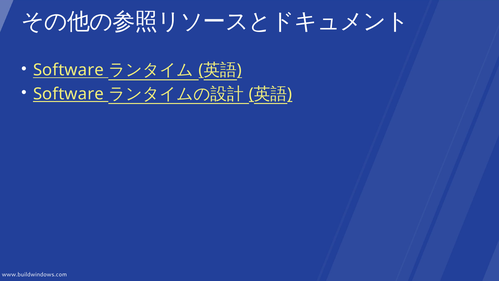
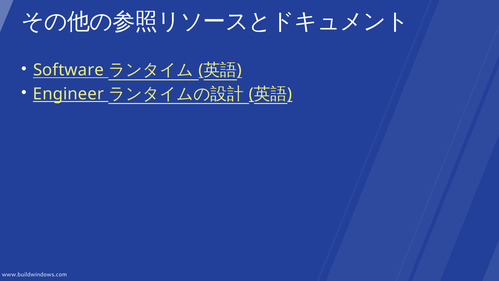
Software at (68, 94): Software -> Engineer
